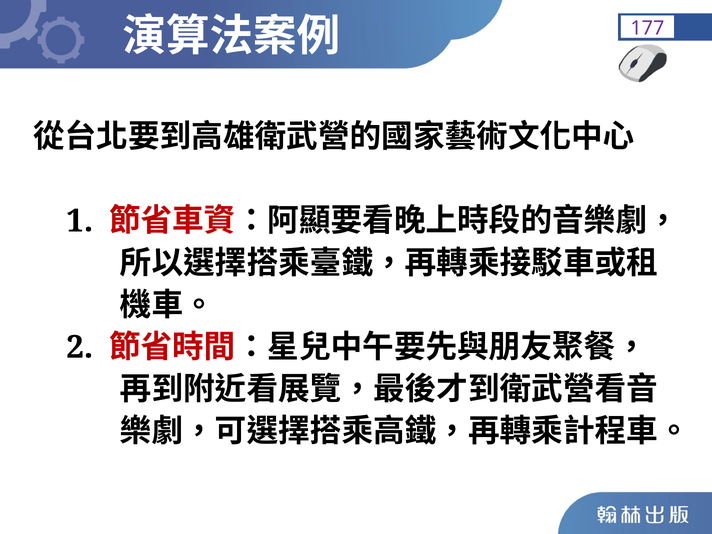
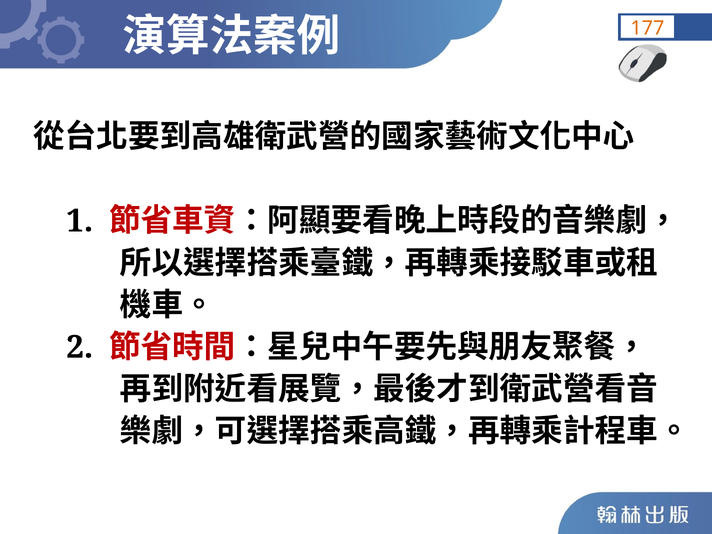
177 colour: purple -> orange
